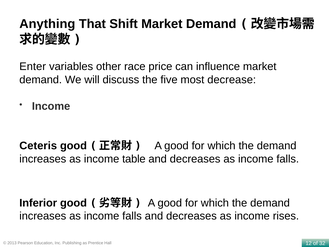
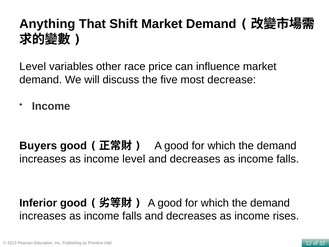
Enter at (33, 67): Enter -> Level
Ceteris: Ceteris -> Buyers
as income table: table -> level
